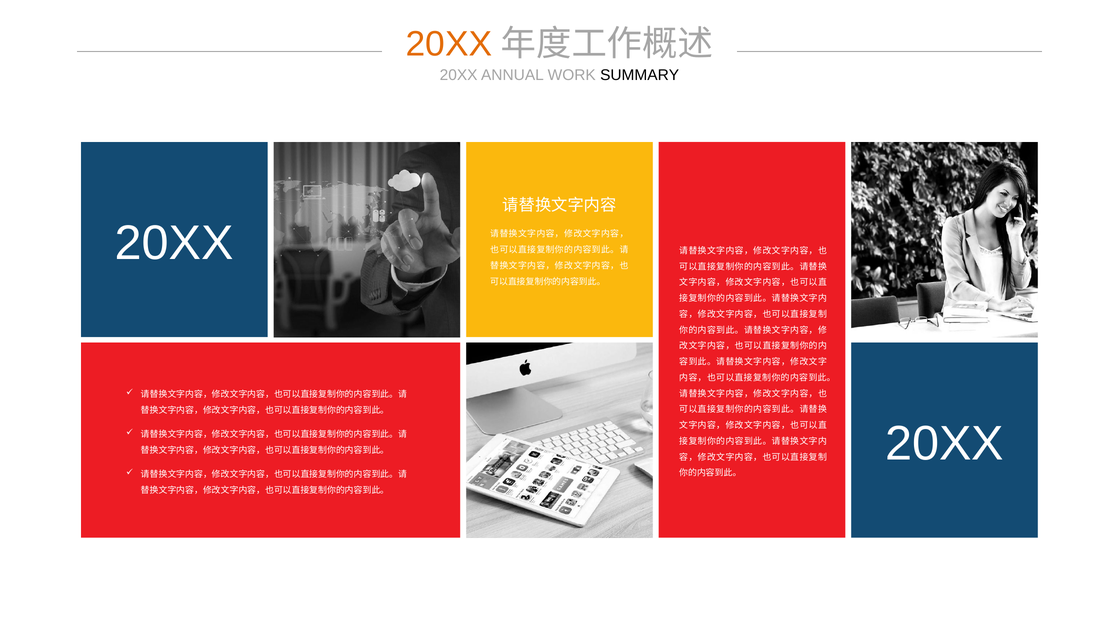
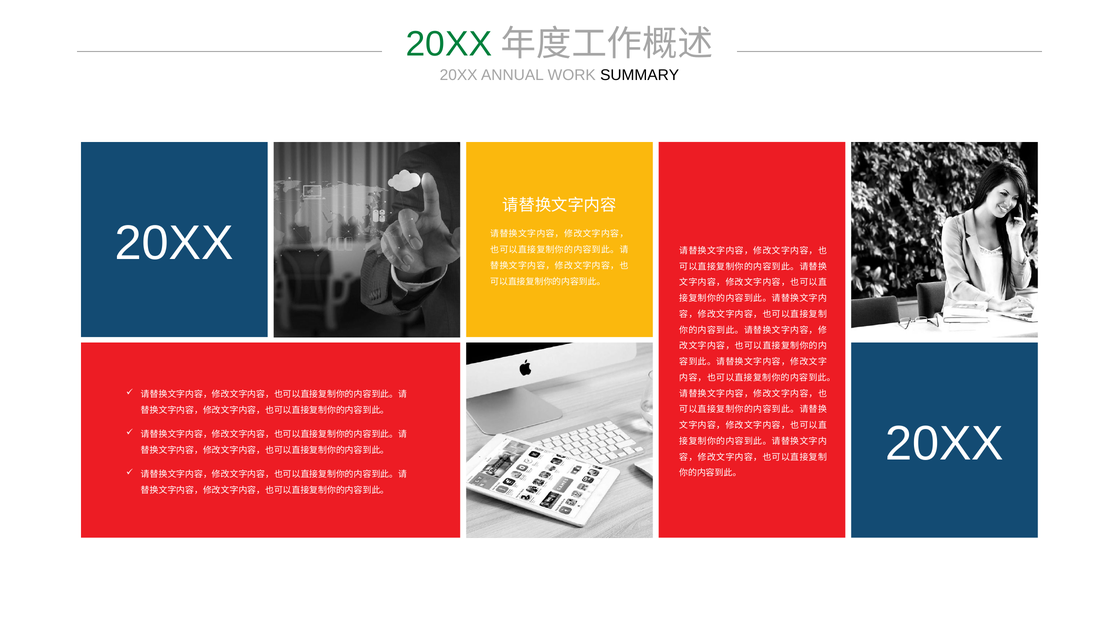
20XX at (449, 44) colour: orange -> green
